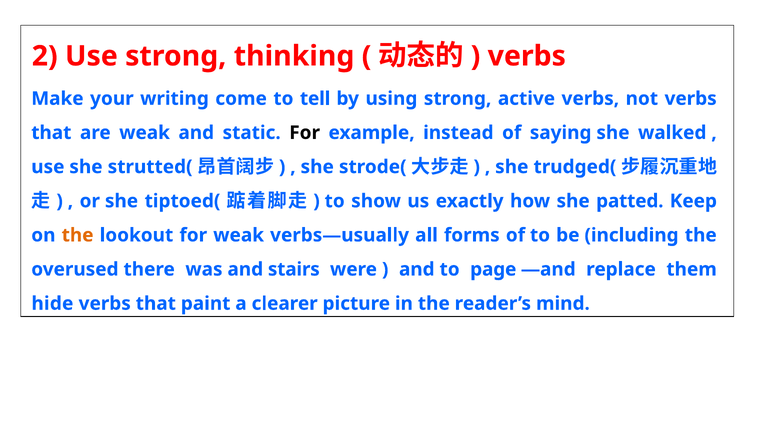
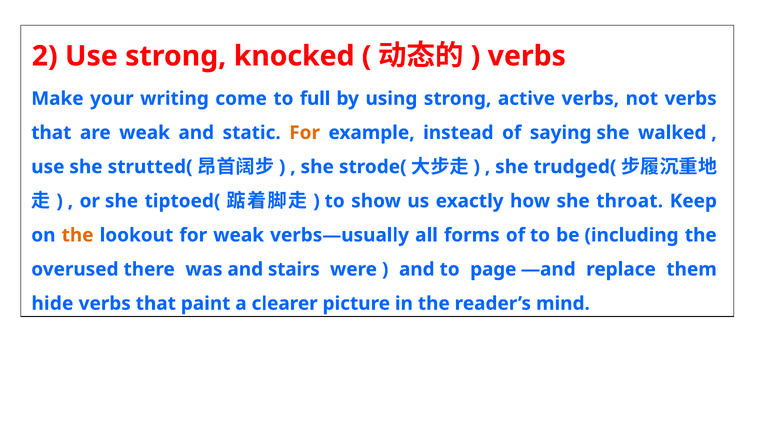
thinking: thinking -> knocked
tell: tell -> full
For at (305, 133) colour: black -> orange
patted: patted -> throat
